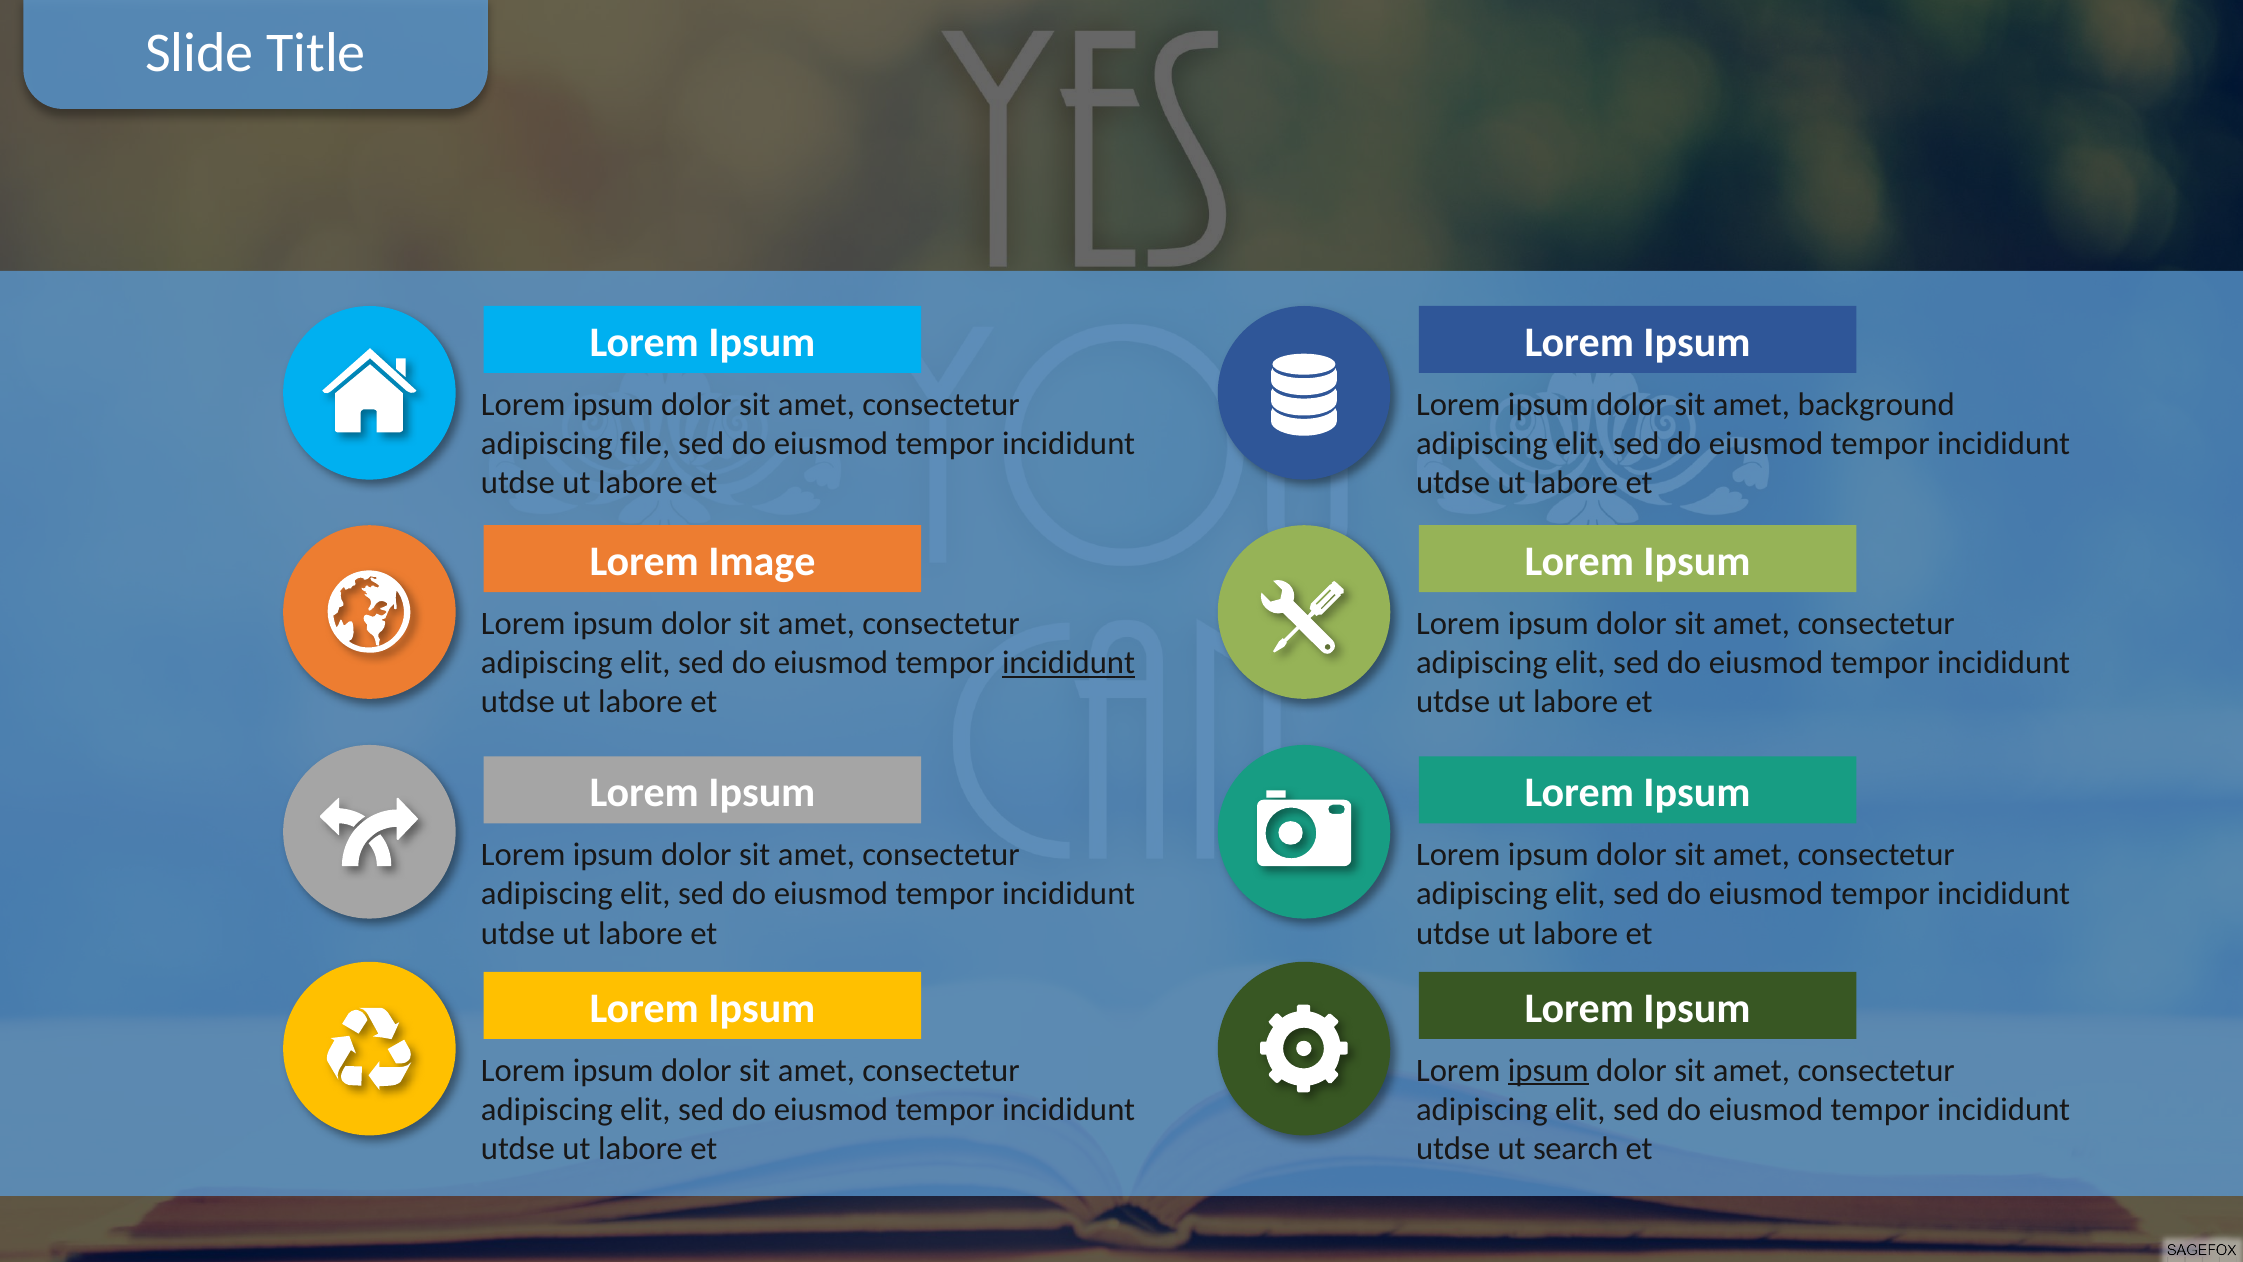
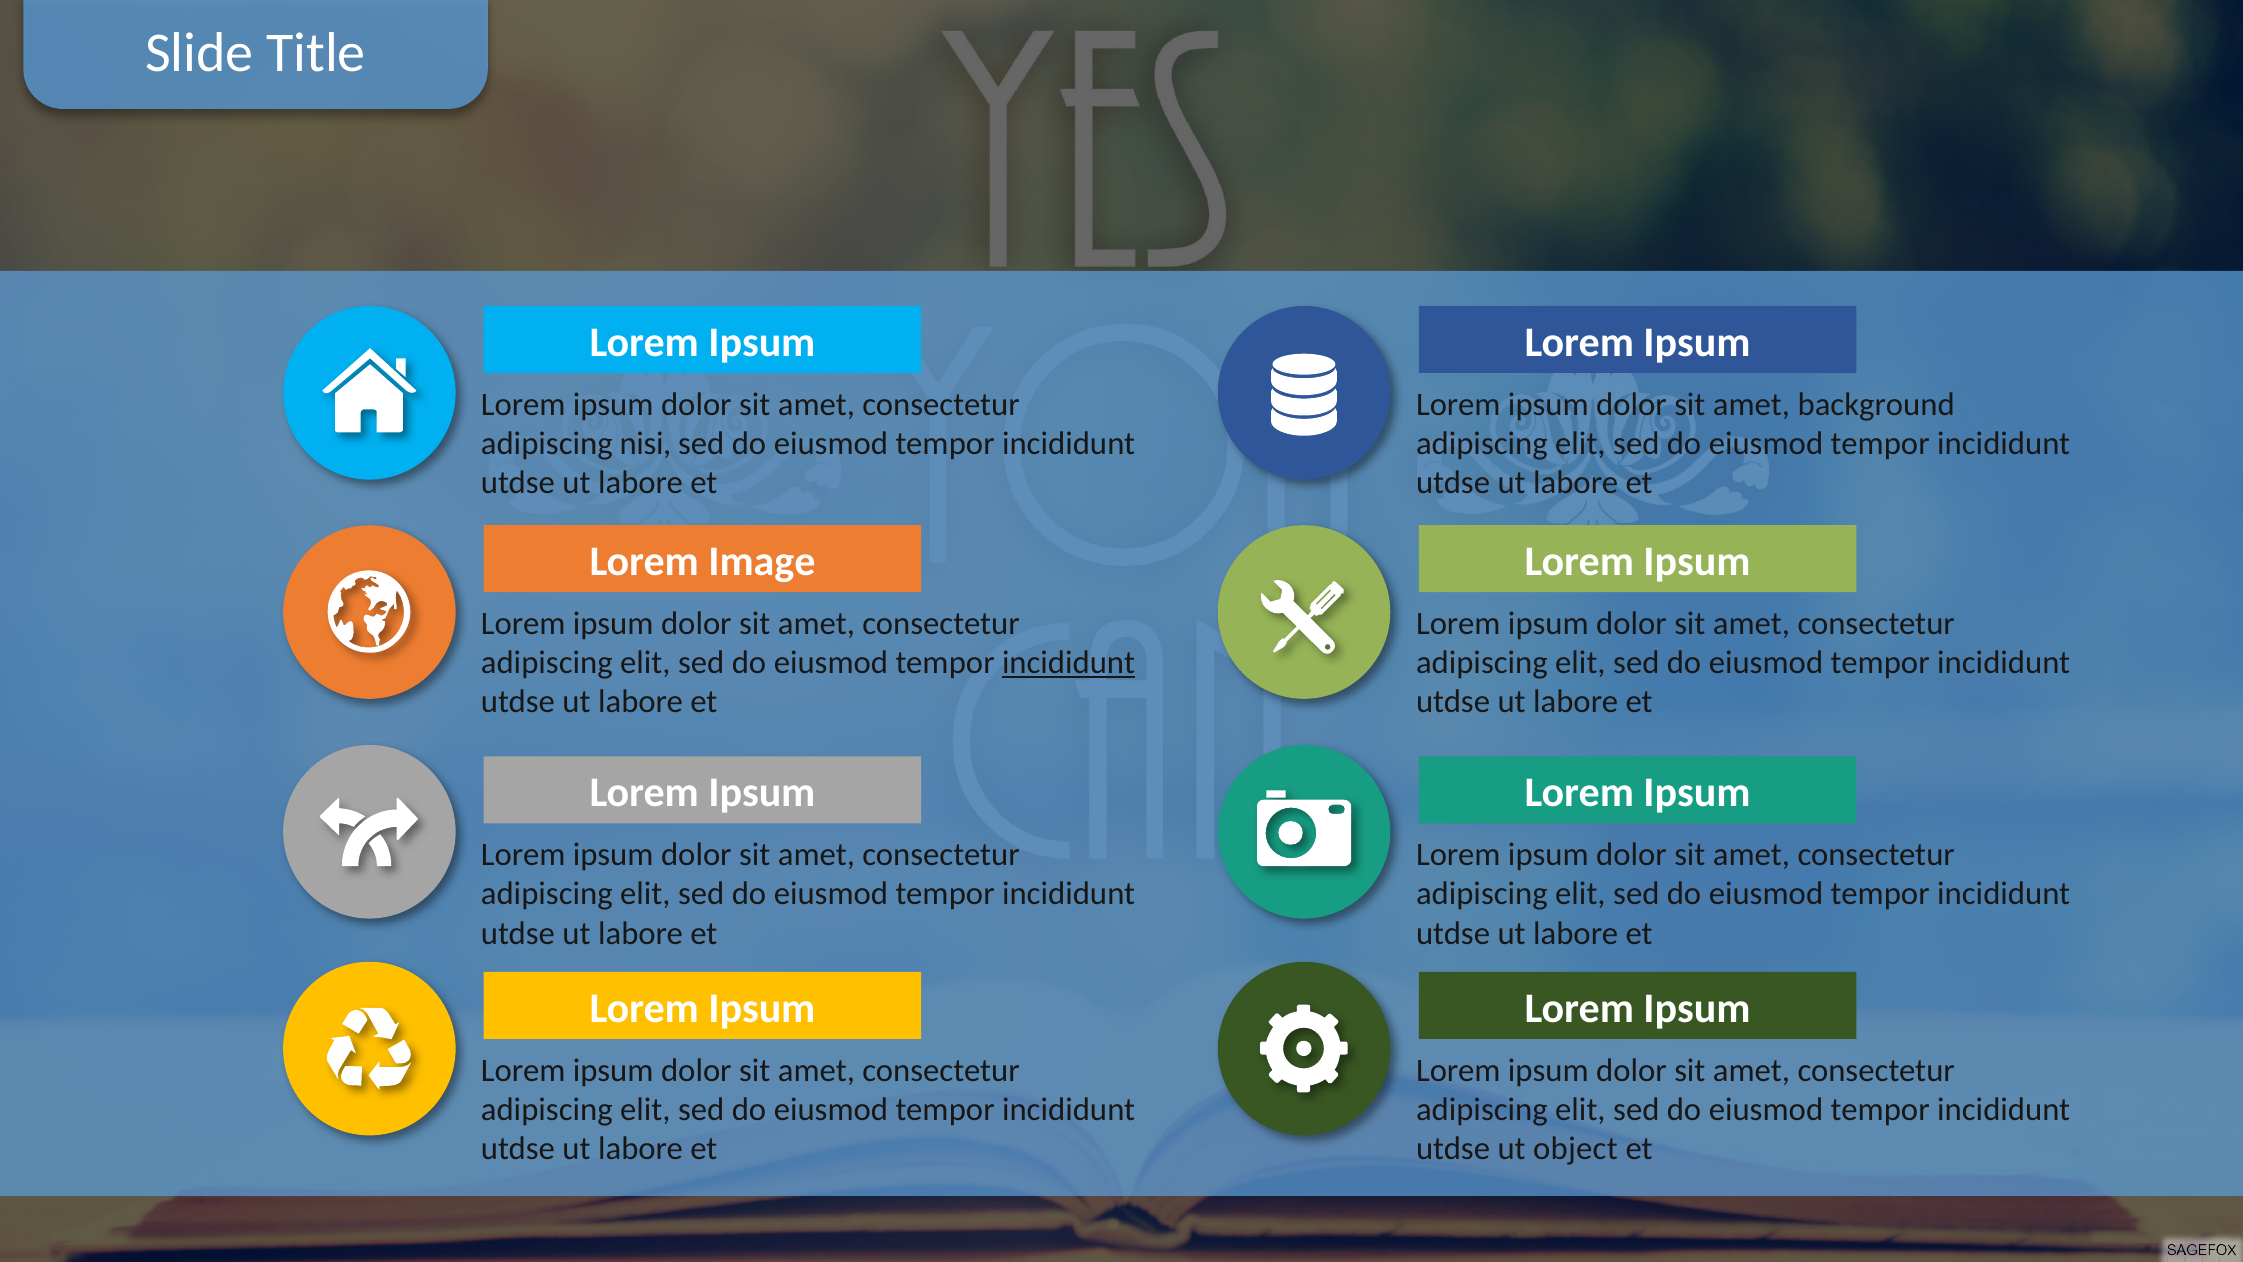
file: file -> nisi
ipsum at (1548, 1070) underline: present -> none
search: search -> object
